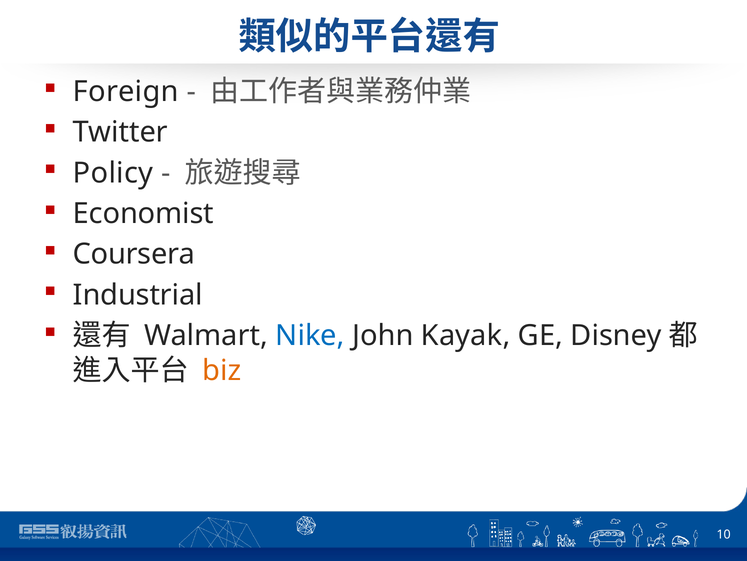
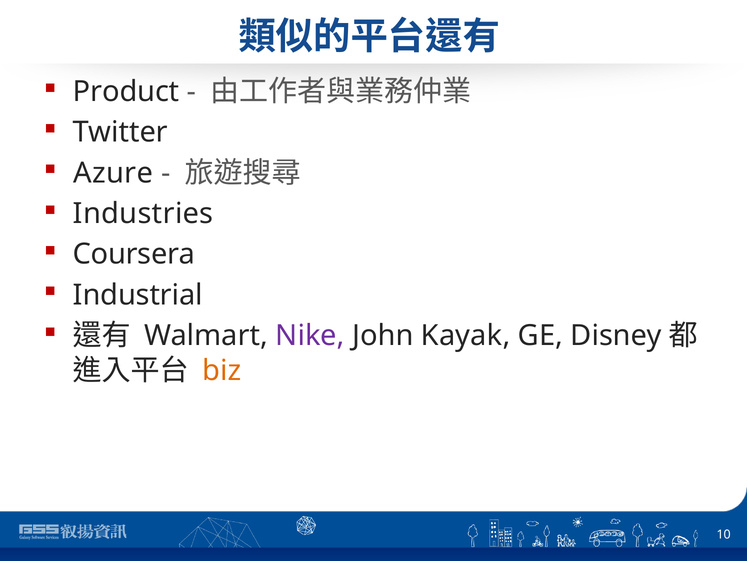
Foreign: Foreign -> Product
Policy: Policy -> Azure
Economist: Economist -> Industries
Nike colour: blue -> purple
